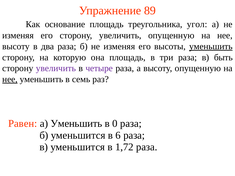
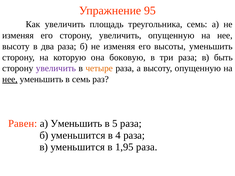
89: 89 -> 95
Как основание: основание -> увеличить
треугольника угол: угол -> семь
уменьшить at (211, 46) underline: present -> none
она площадь: площадь -> боковую
четыре colour: purple -> orange
0: 0 -> 5
6: 6 -> 4
1,72: 1,72 -> 1,95
